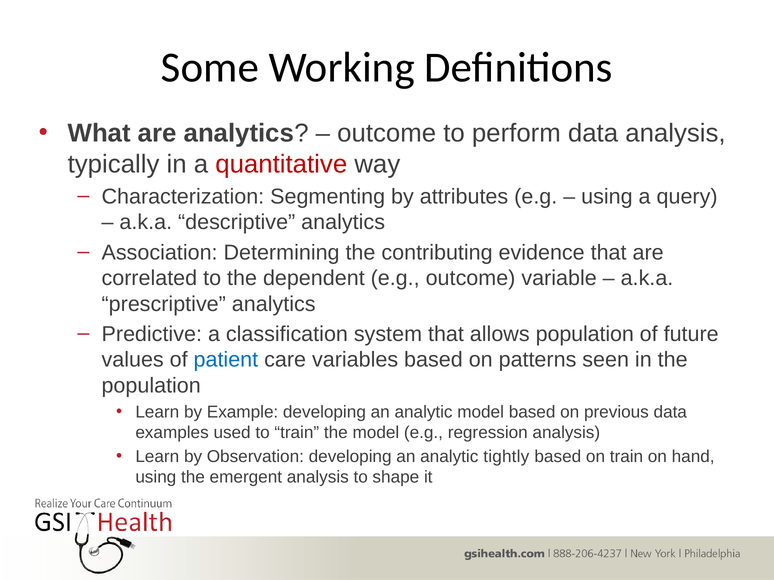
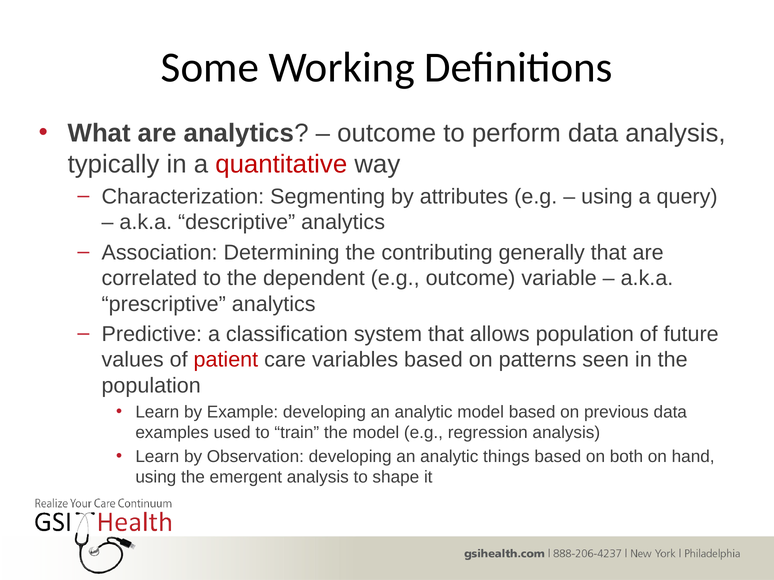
evidence: evidence -> generally
patient colour: blue -> red
tightly: tightly -> things
on train: train -> both
